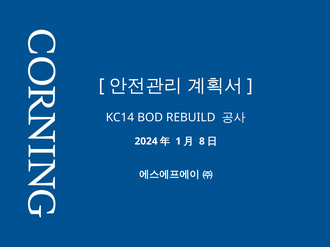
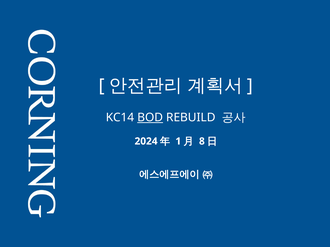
BOD underline: none -> present
